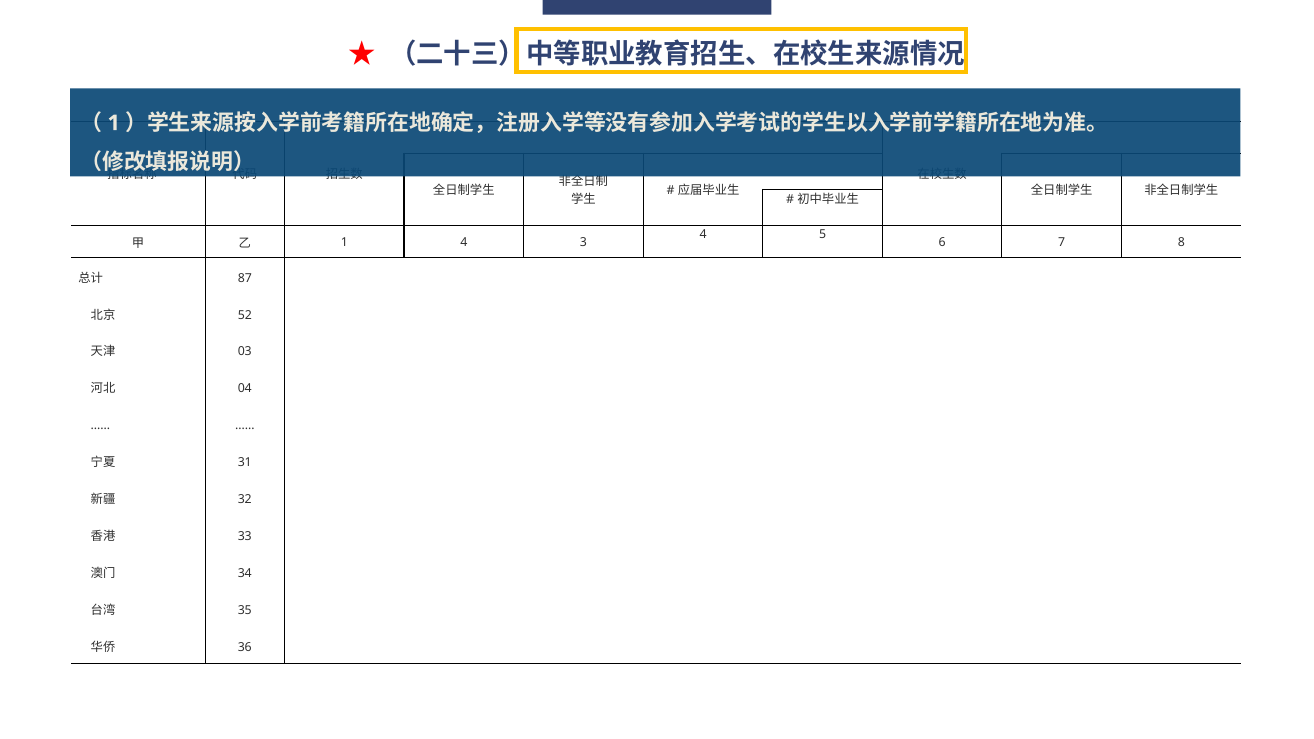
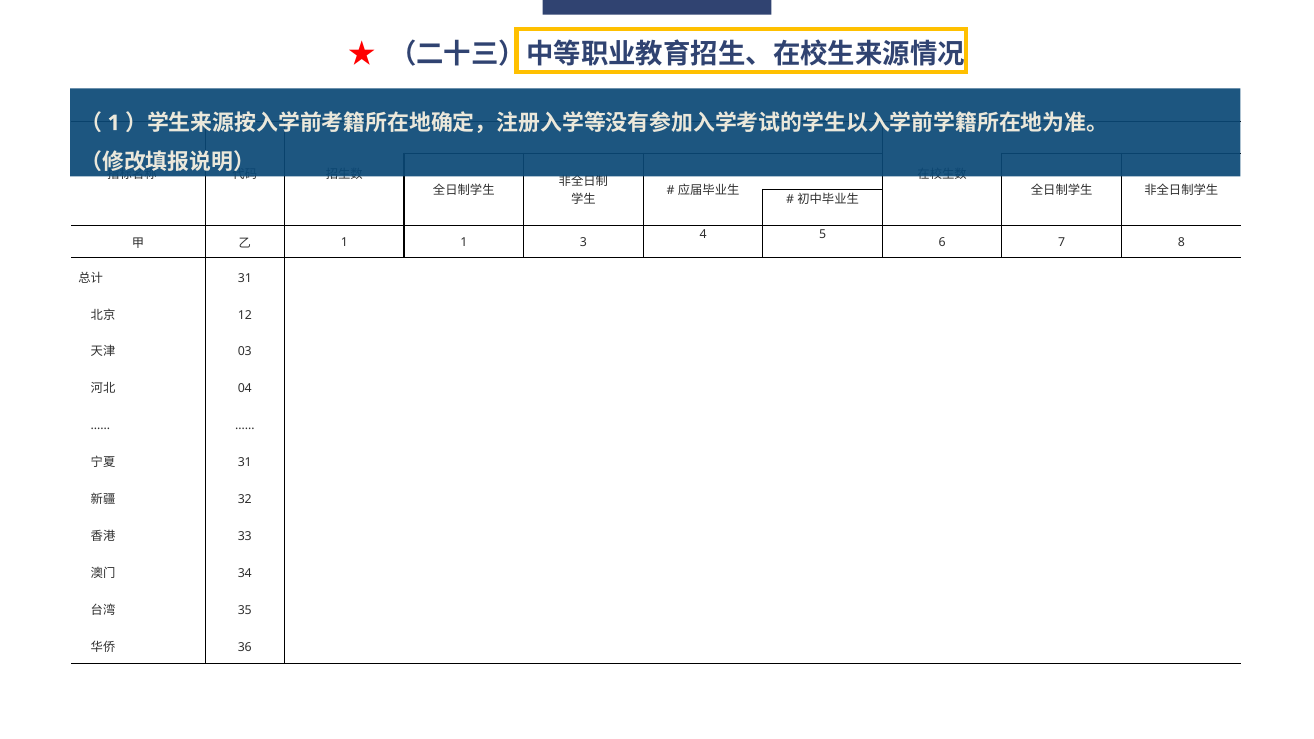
1 4: 4 -> 1
87 at (245, 278): 87 -> 31
52: 52 -> 12
